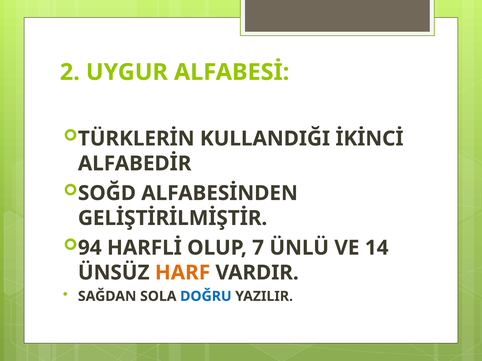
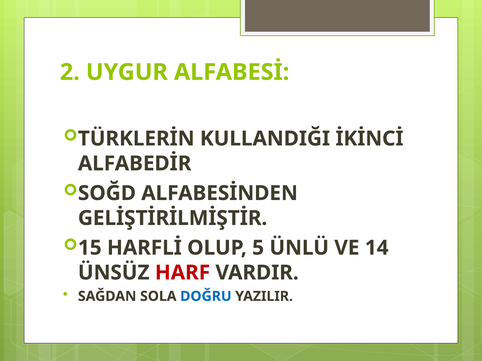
94: 94 -> 15
7: 7 -> 5
HARF colour: orange -> red
